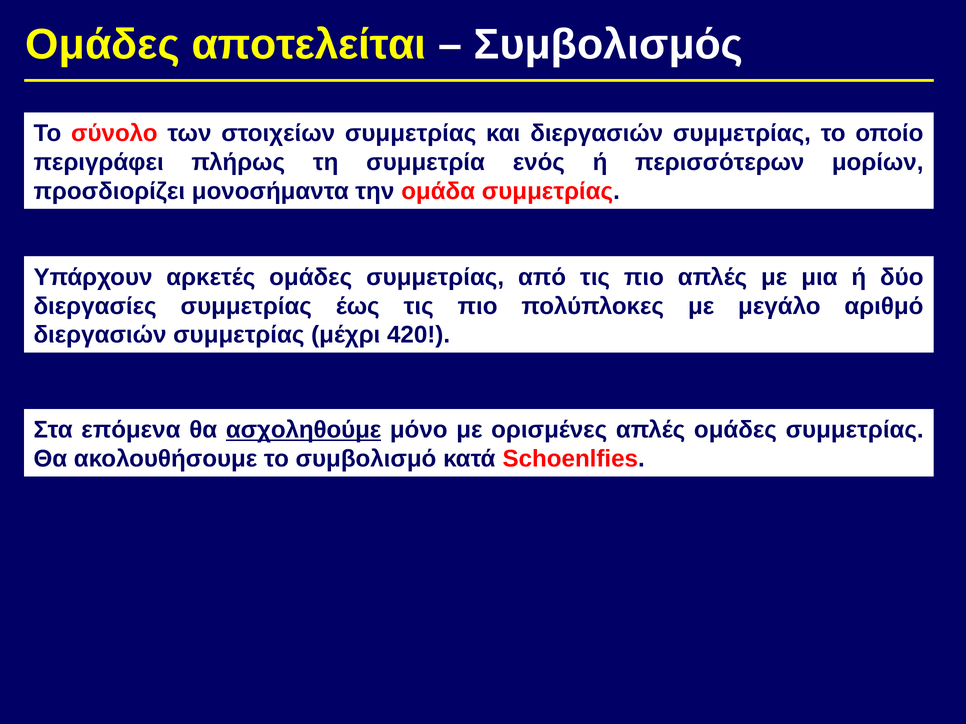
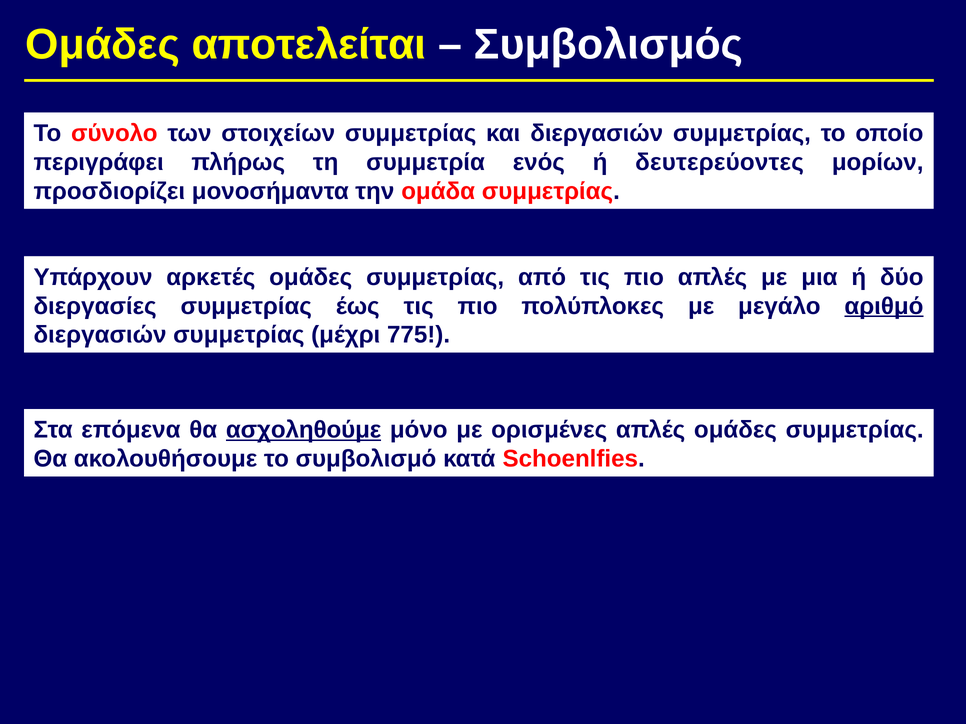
περισσότερων: περισσότερων -> δευτερεύοντες
αριθμό underline: none -> present
420: 420 -> 775
